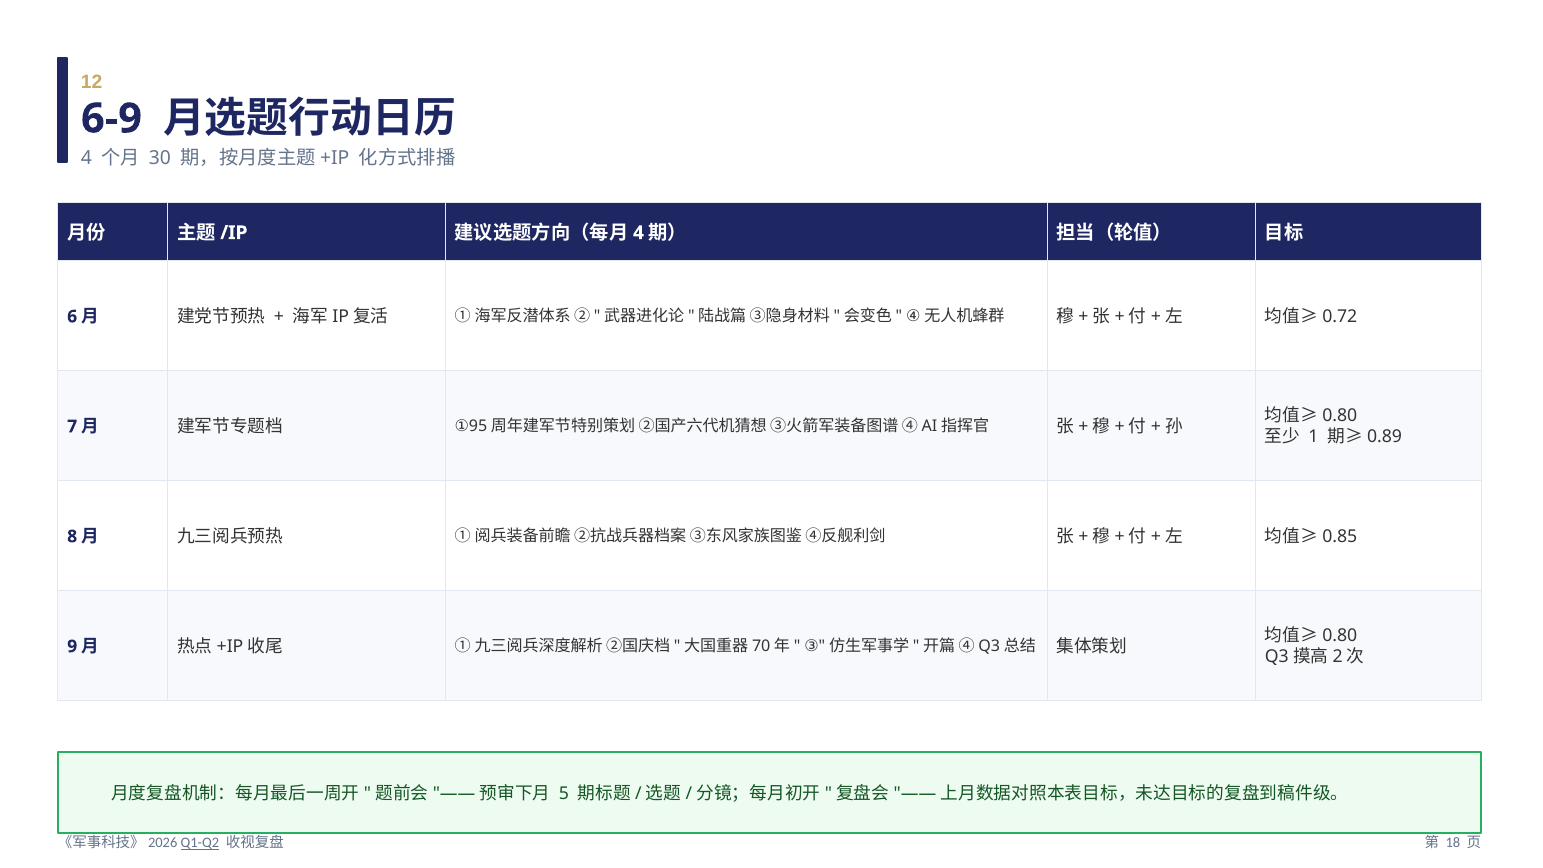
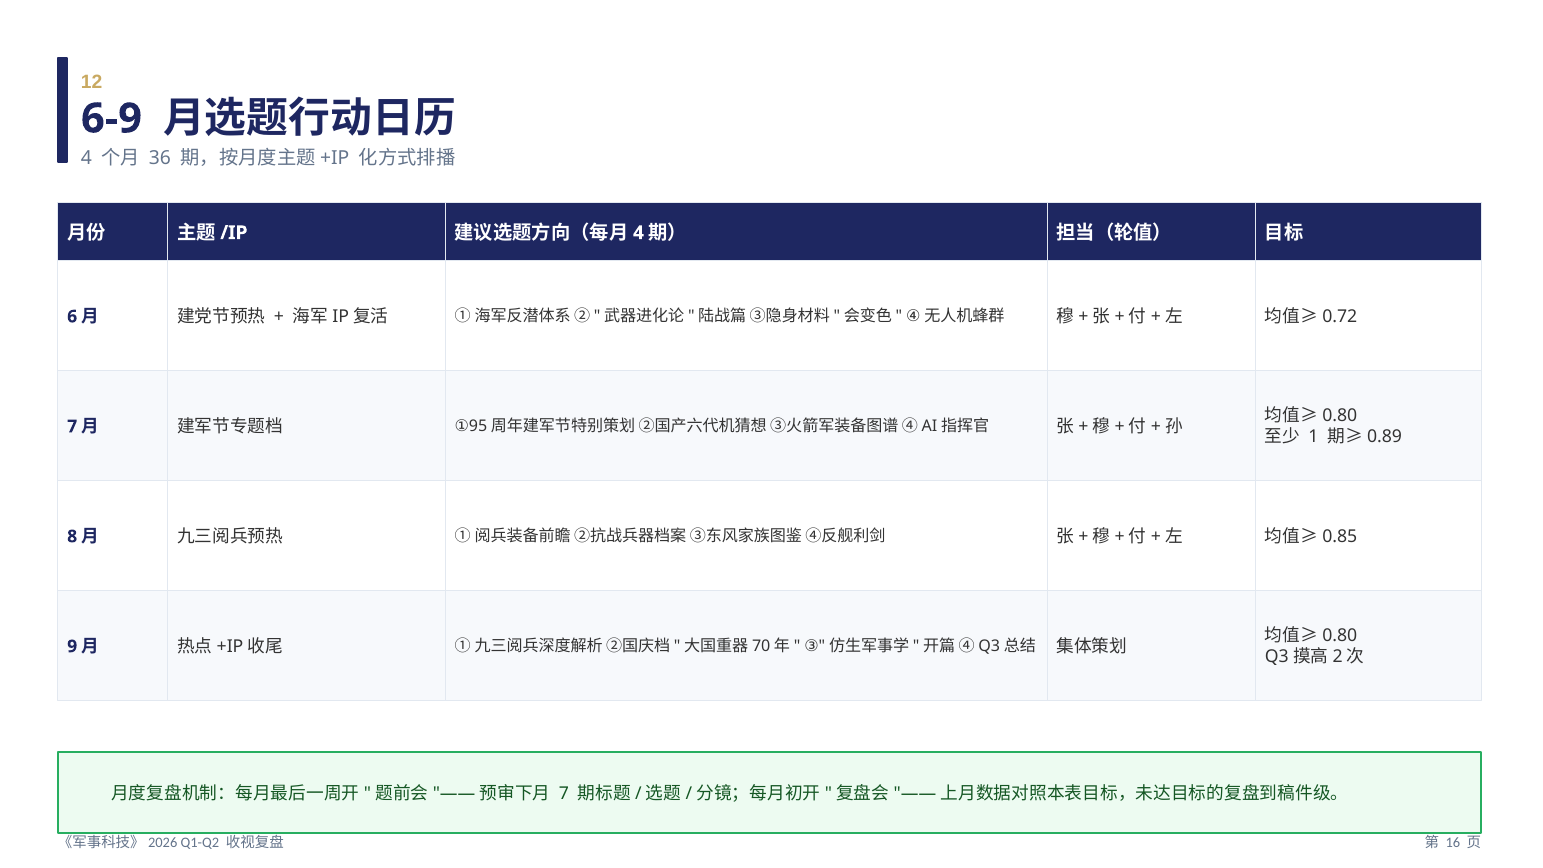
30: 30 -> 36
5 at (564, 794): 5 -> 7
Q1-Q2 underline: present -> none
18: 18 -> 16
